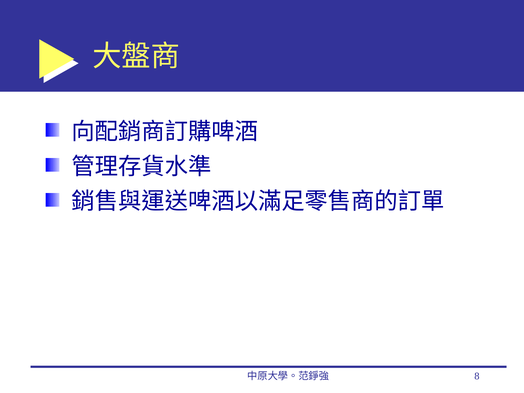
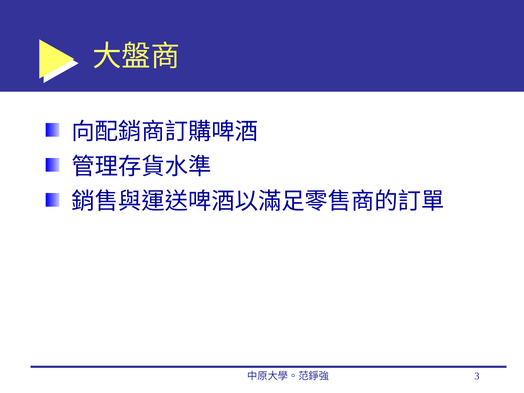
8: 8 -> 3
